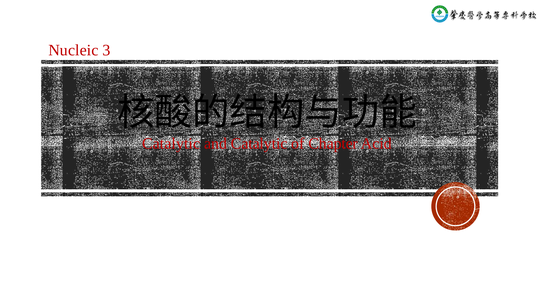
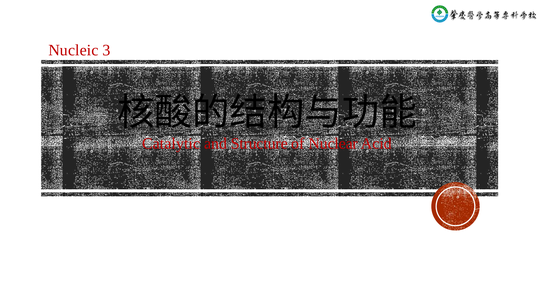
and Catalytic: Catalytic -> Structure
Chapter: Chapter -> Nuclear
